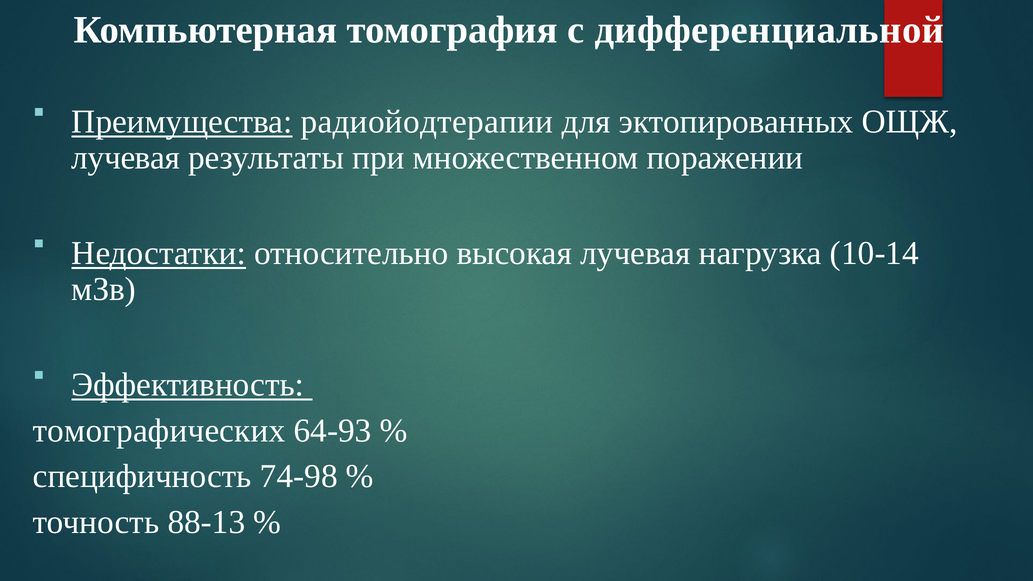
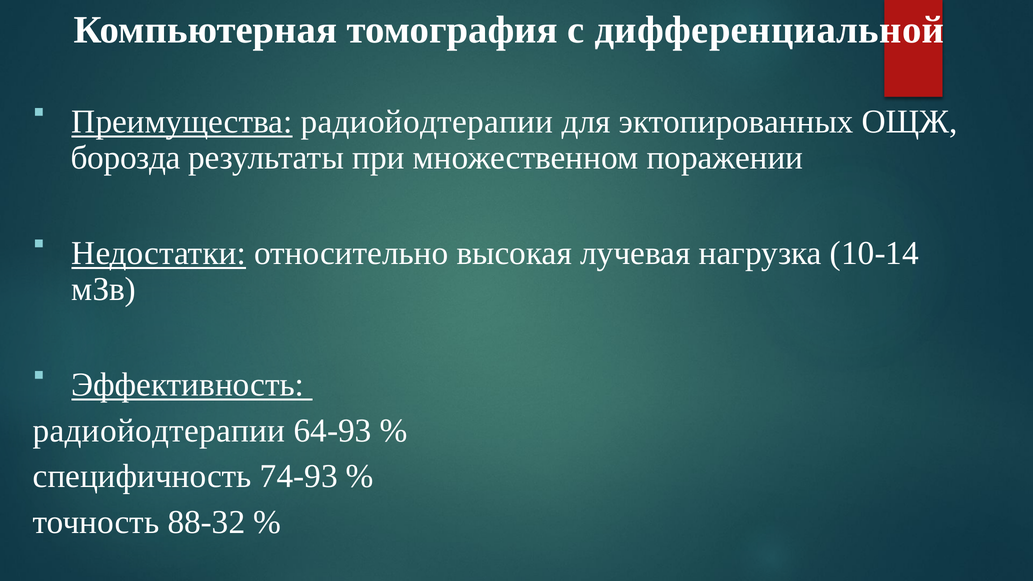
лучевая at (126, 158): лучевая -> борозда
томографических at (159, 431): томографических -> радиойодтерапии
74-98: 74-98 -> 74-93
88-13: 88-13 -> 88-32
